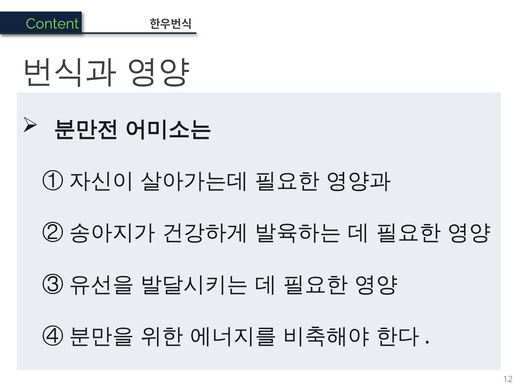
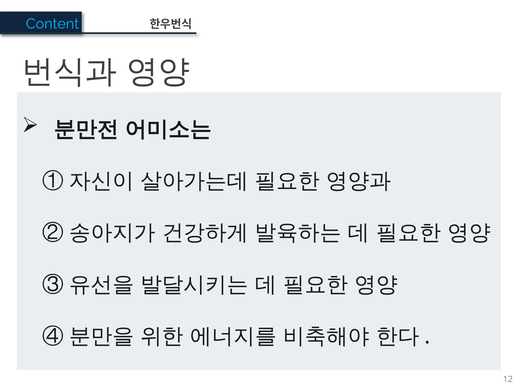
Content colour: light green -> light blue
